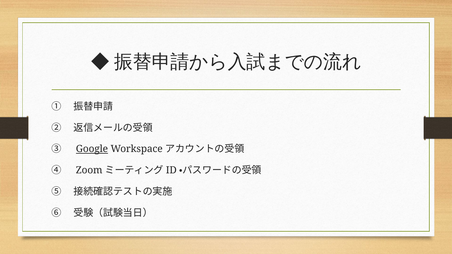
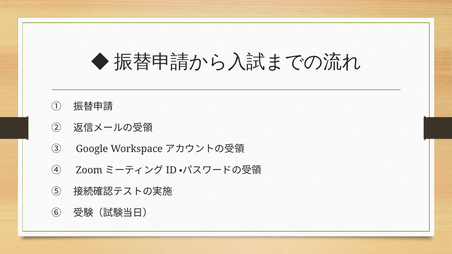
Google underline: present -> none
